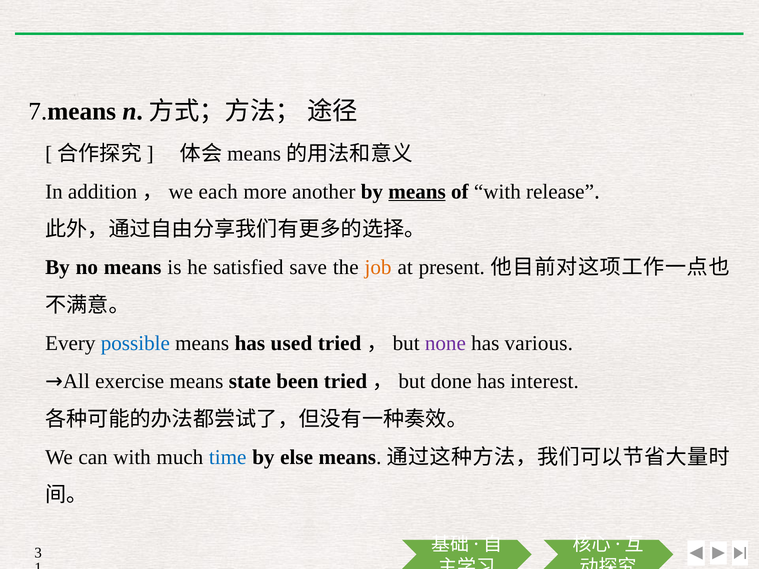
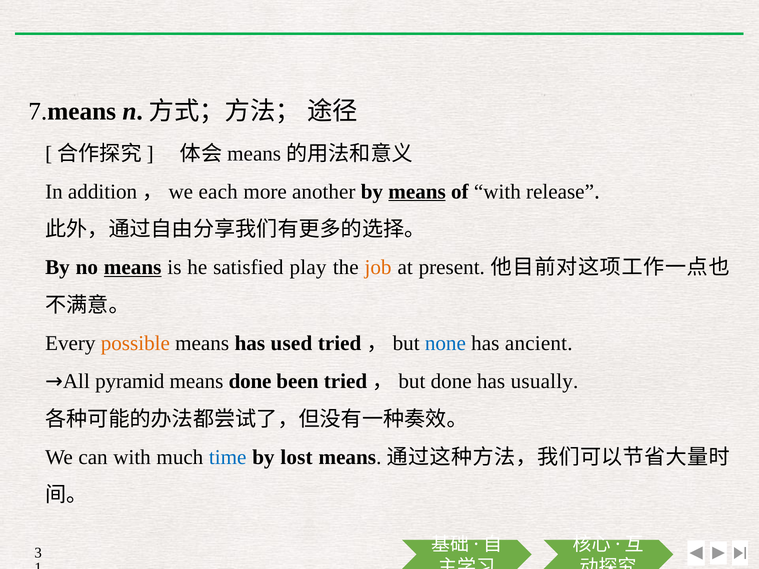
means at (133, 268) underline: none -> present
save: save -> play
possible colour: blue -> orange
none colour: purple -> blue
various: various -> ancient
exercise: exercise -> pyramid
means state: state -> done
interest: interest -> usually
else: else -> lost
